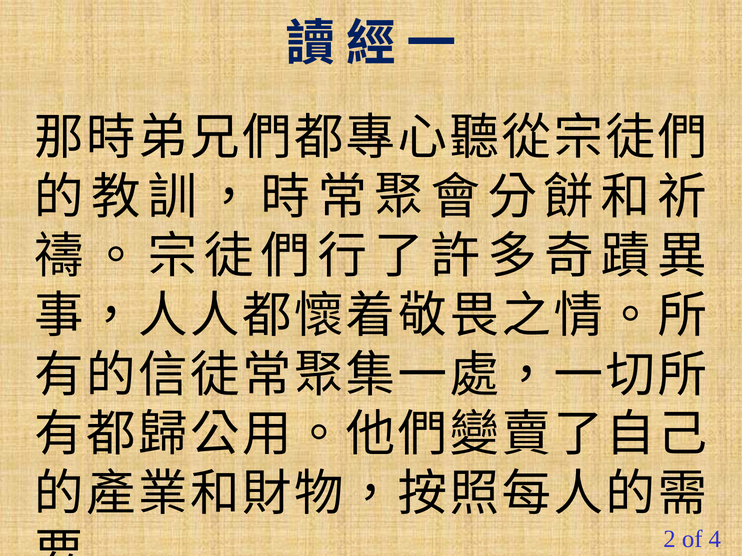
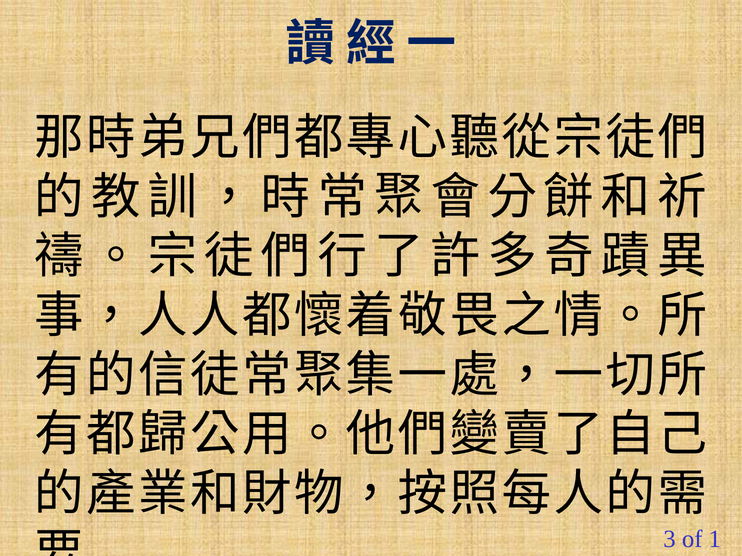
2: 2 -> 3
4: 4 -> 1
